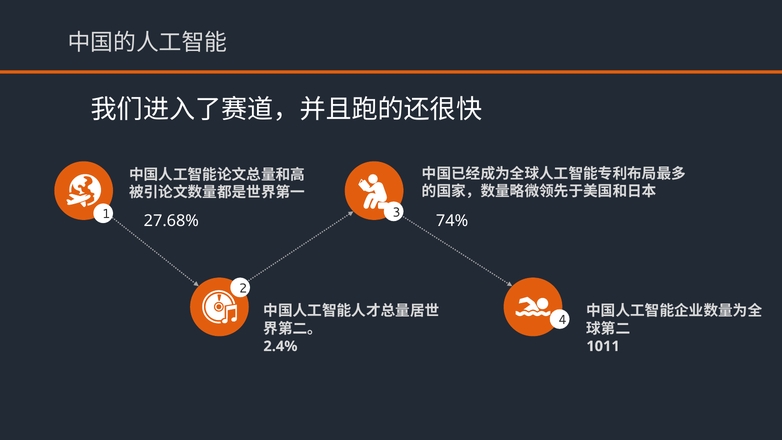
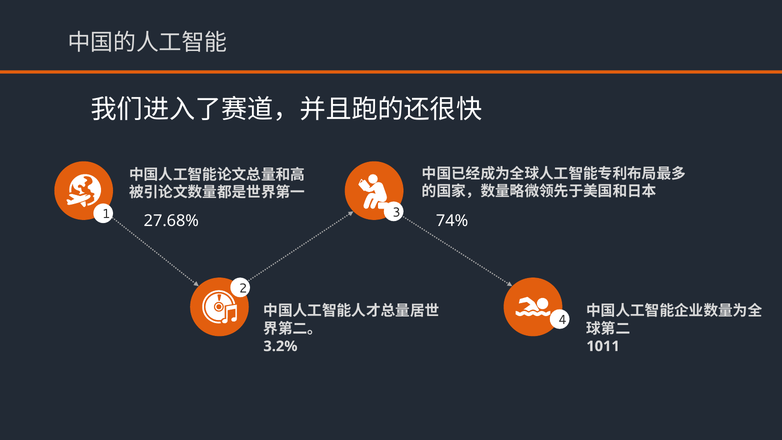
2.4%: 2.4% -> 3.2%
